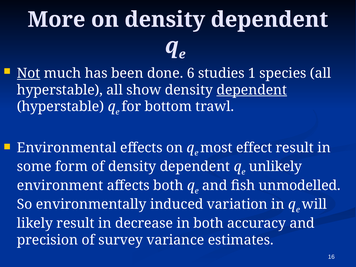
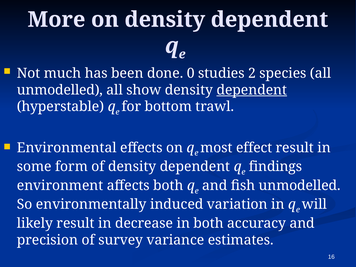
Not underline: present -> none
6: 6 -> 0
1: 1 -> 2
hyperstable at (60, 90): hyperstable -> unmodelled
unlikely: unlikely -> findings
